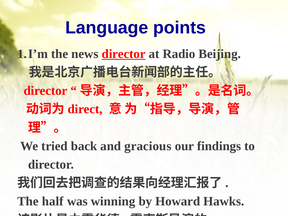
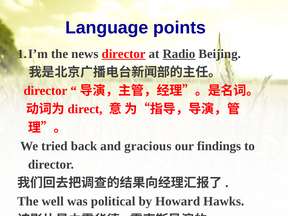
Radio underline: none -> present
half: half -> well
winning: winning -> political
